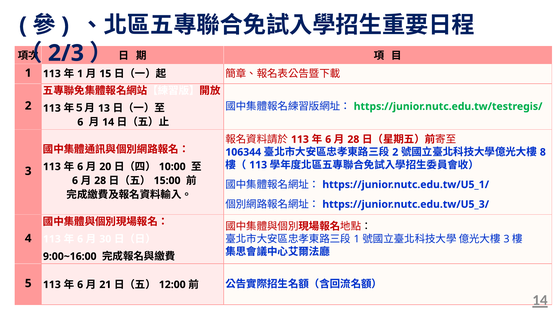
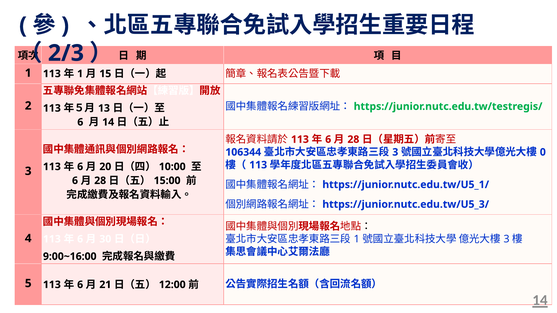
2 at (395, 152): 2 -> 3
8: 8 -> 0
